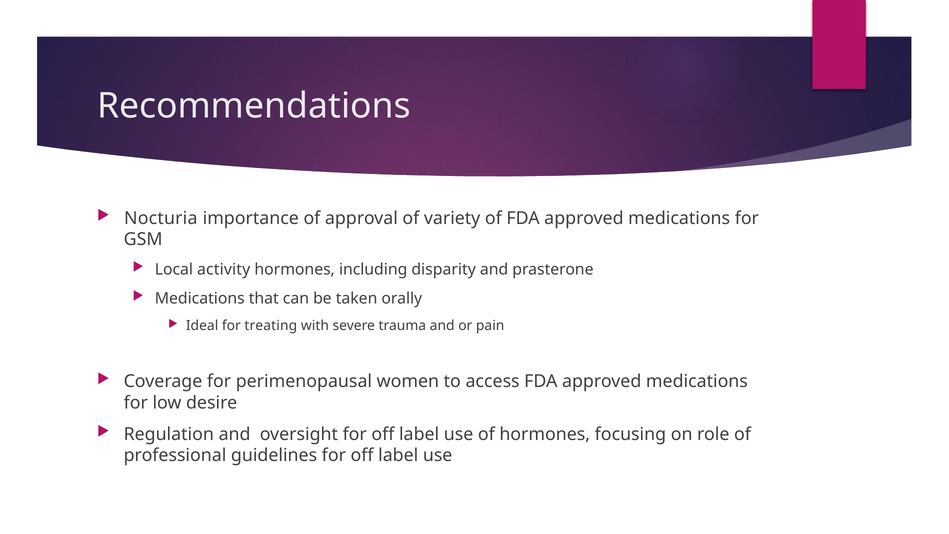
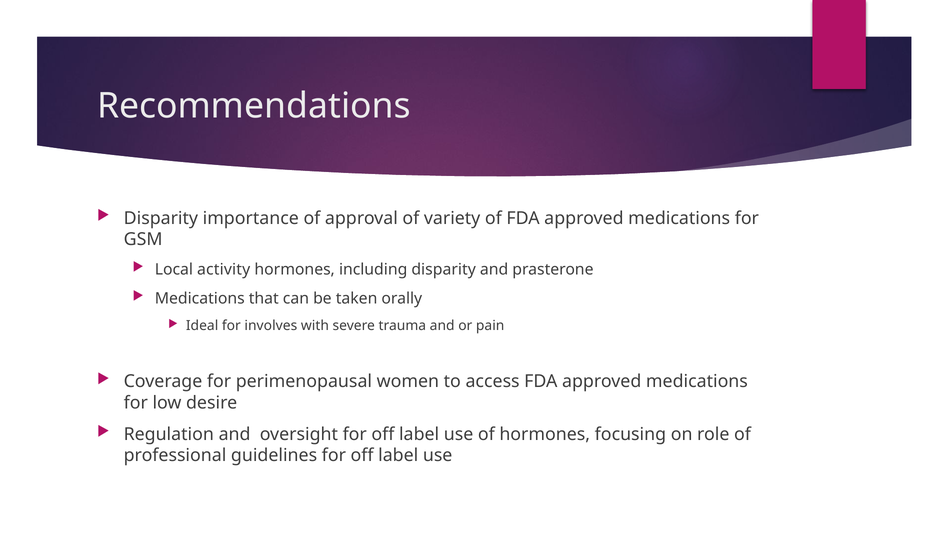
Nocturia at (161, 218): Nocturia -> Disparity
treating: treating -> involves
